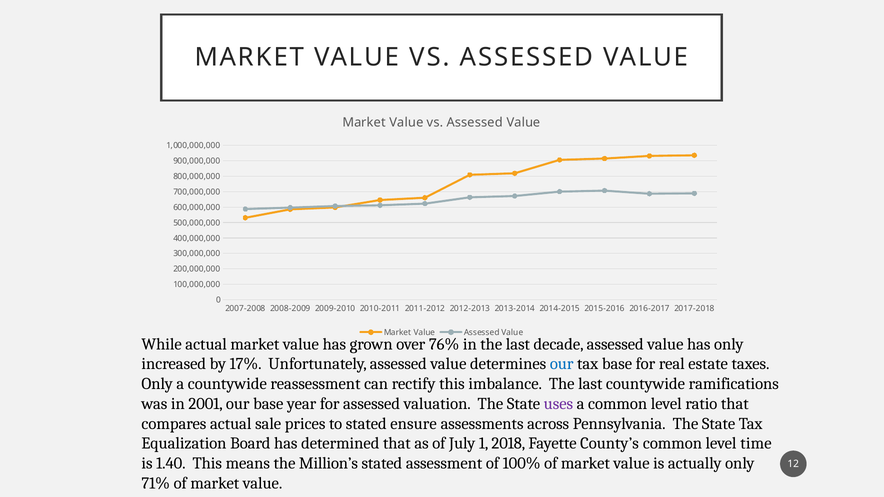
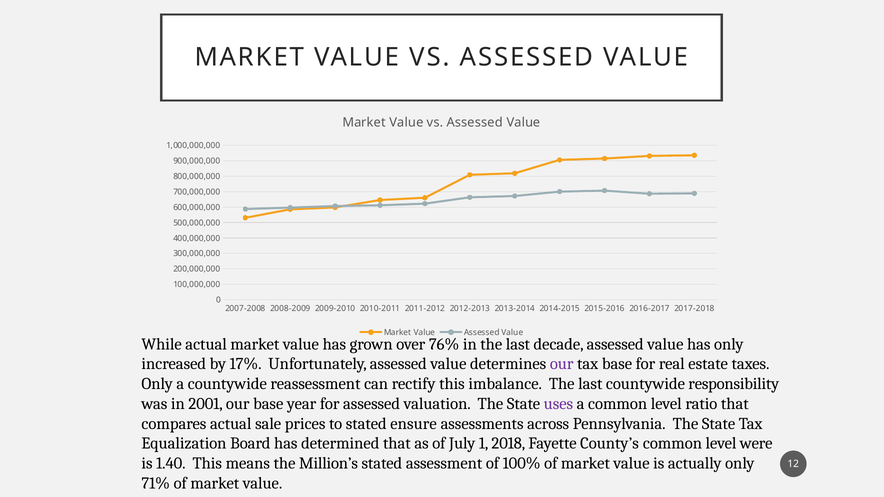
our at (562, 364) colour: blue -> purple
ramifications: ramifications -> responsibility
time: time -> were
